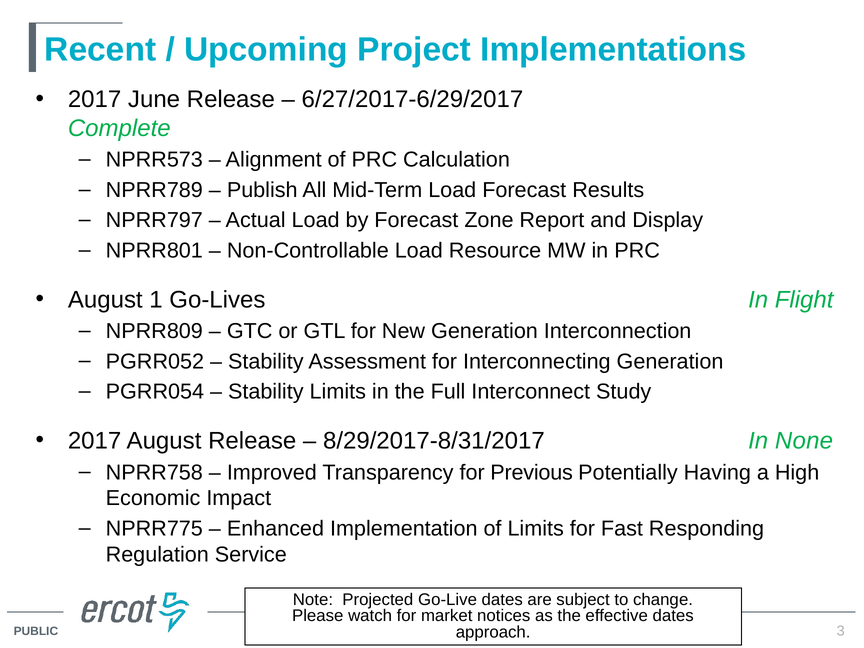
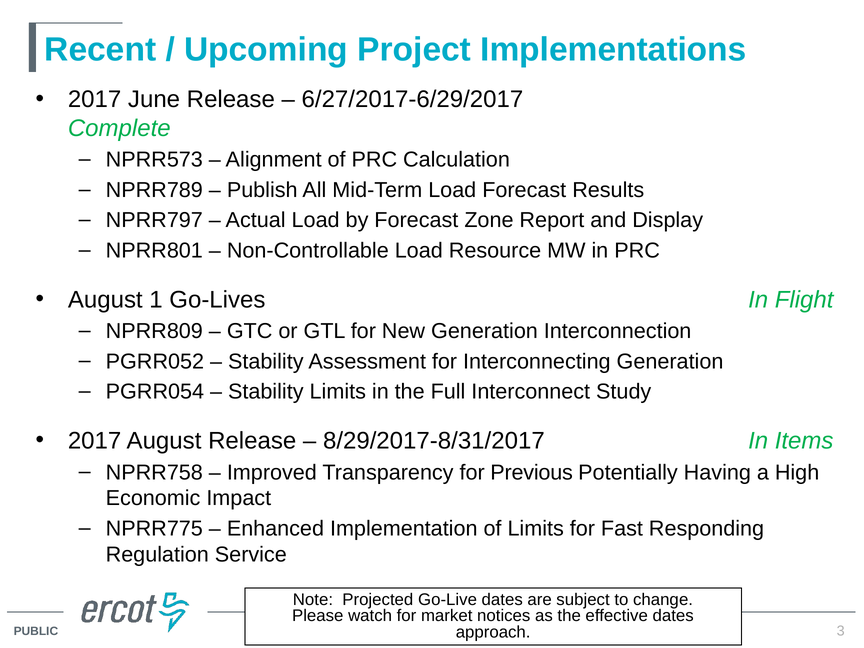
None: None -> Items
